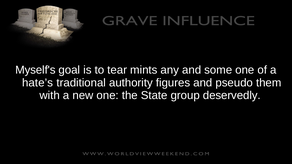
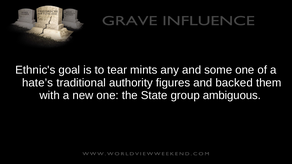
Myself's: Myself's -> Ethnic's
pseudo: pseudo -> backed
deservedly: deservedly -> ambiguous
